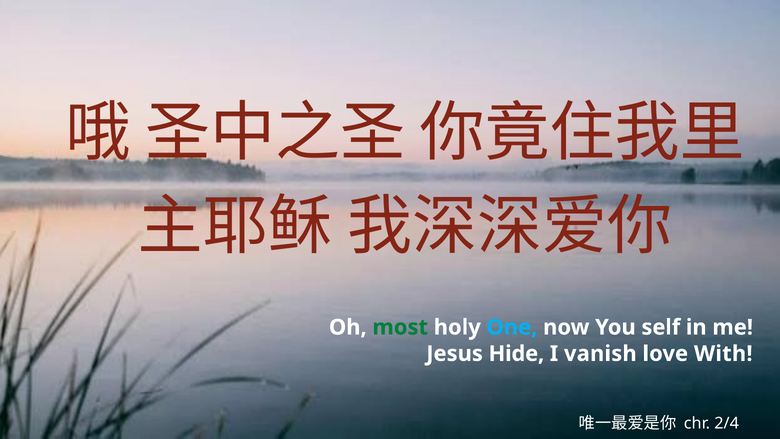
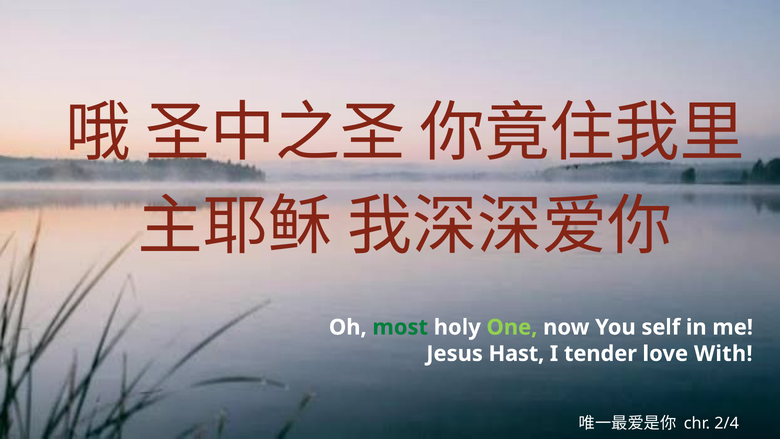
One colour: light blue -> light green
Hide: Hide -> Hast
vanish: vanish -> tender
